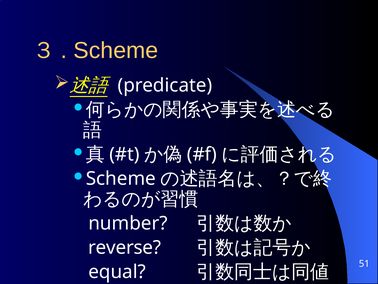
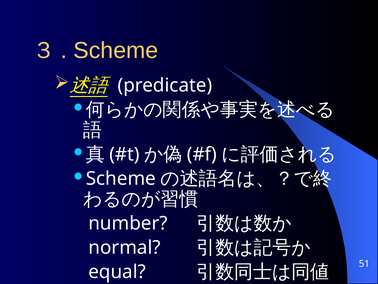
reverse: reverse -> normal
